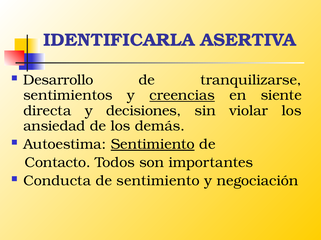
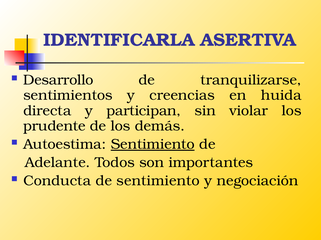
creencias underline: present -> none
siente: siente -> huida
decisiones: decisiones -> participan
ansiedad: ansiedad -> prudente
Contacto: Contacto -> Adelante
